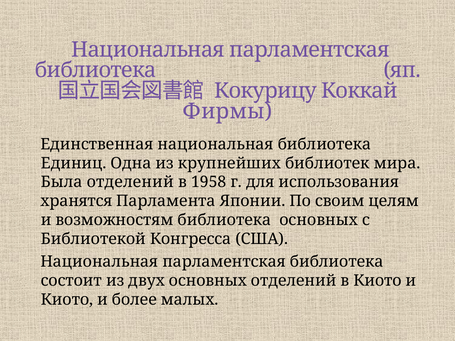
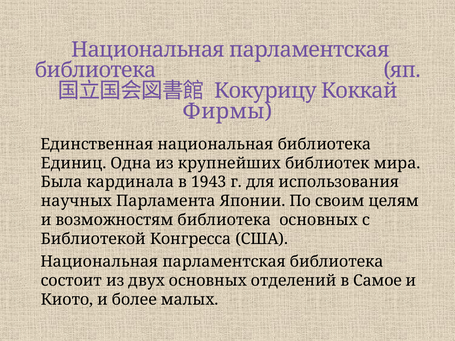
Была отделений: отделений -> кардинала
1958: 1958 -> 1943
хранятся: хранятся -> научных
в Киото: Киото -> Самое
